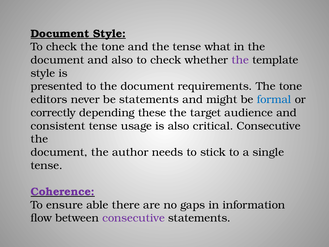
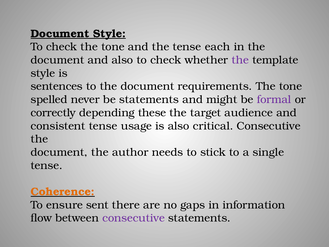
what: what -> each
presented: presented -> sentences
editors: editors -> spelled
formal colour: blue -> purple
Coherence colour: purple -> orange
able: able -> sent
